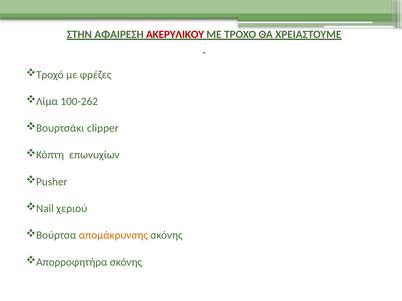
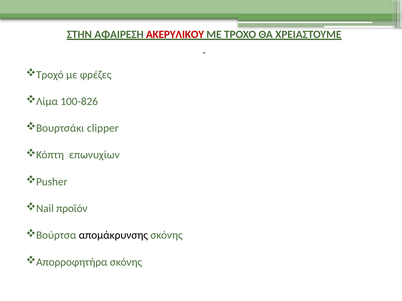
100-262: 100-262 -> 100-826
χεριού: χεριού -> προϊόν
απομάκρυνσης colour: orange -> black
